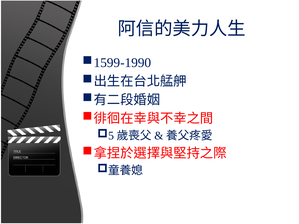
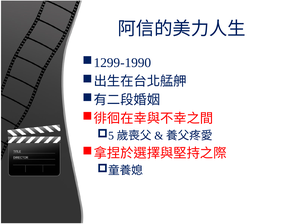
1599-1990: 1599-1990 -> 1299-1990
